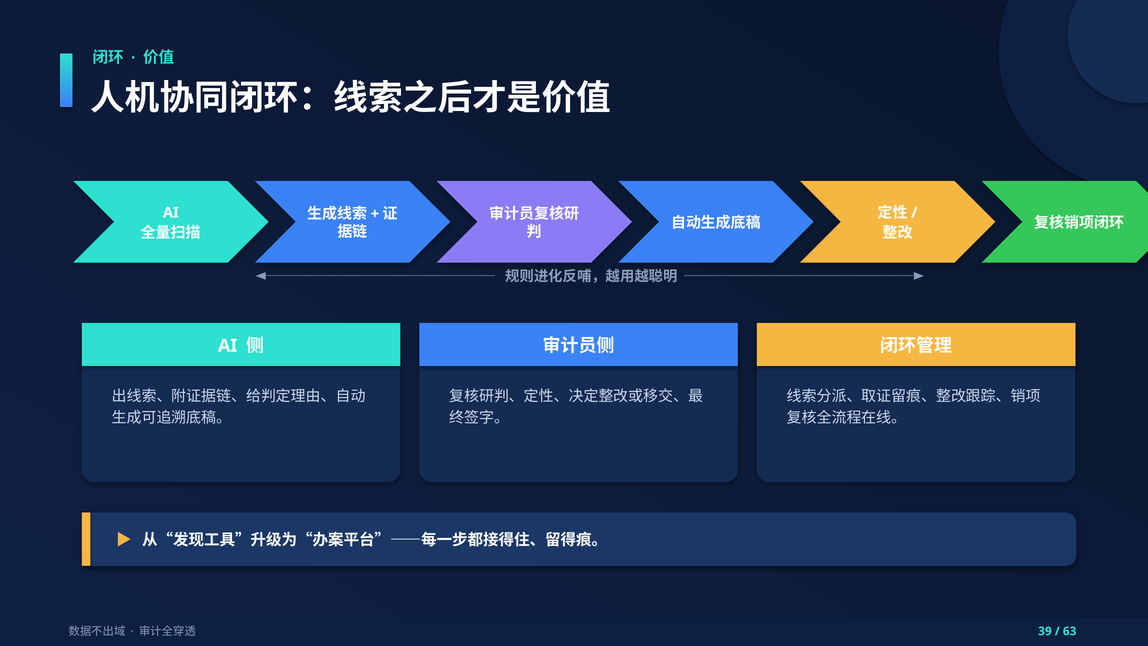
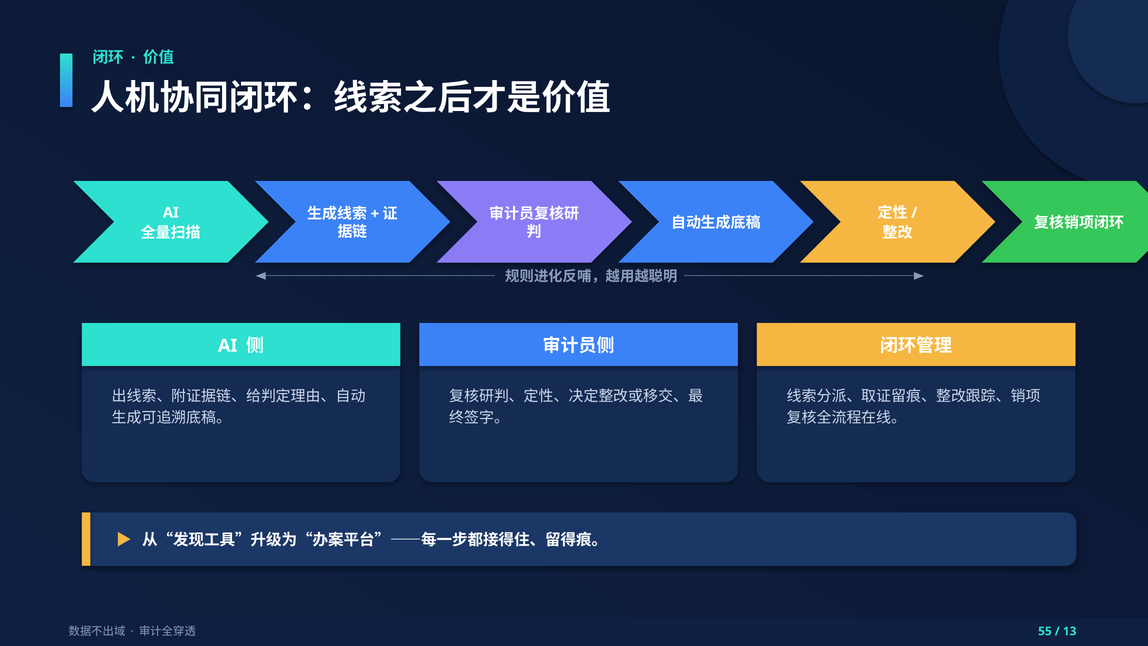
39: 39 -> 55
63: 63 -> 13
